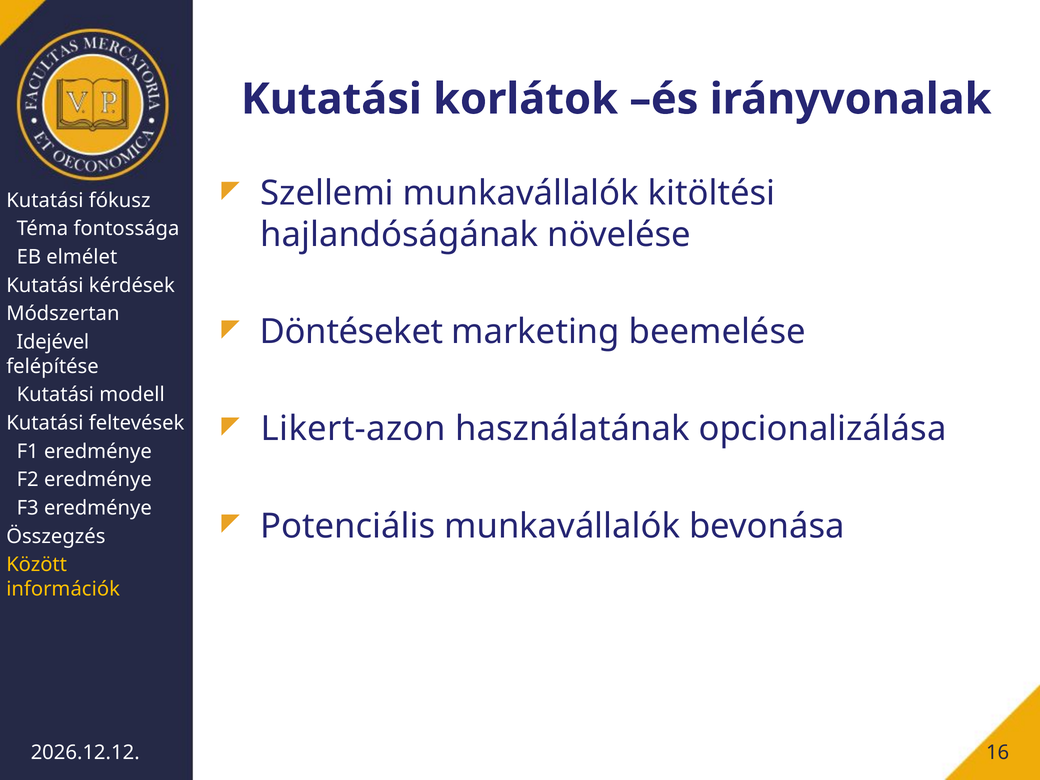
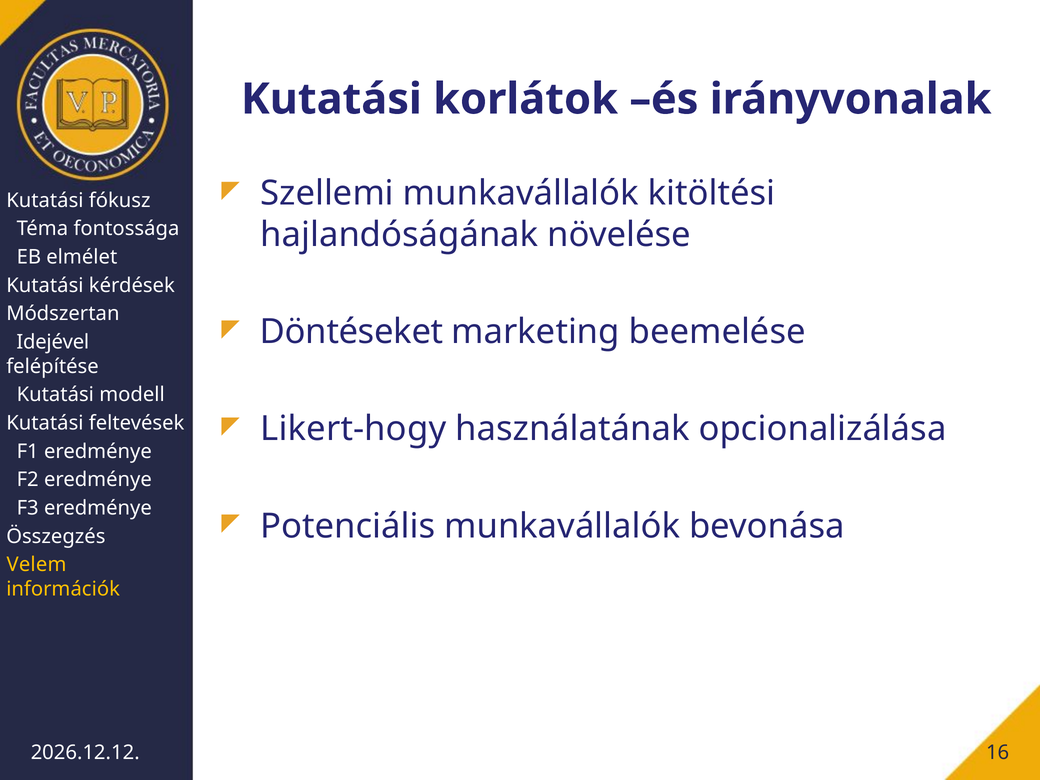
Likert-azon: Likert-azon -> Likert-hogy
Között: Között -> Velem
